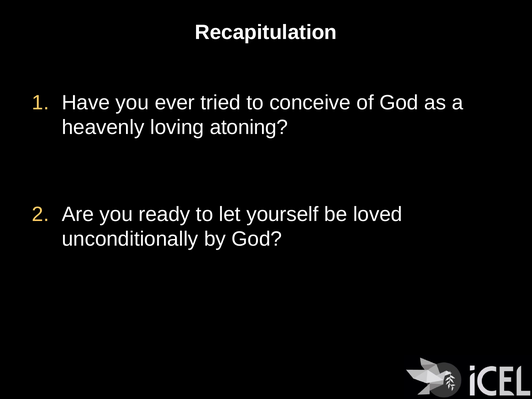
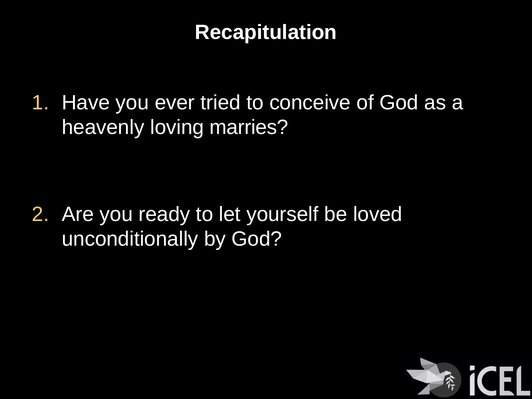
atoning: atoning -> marries
